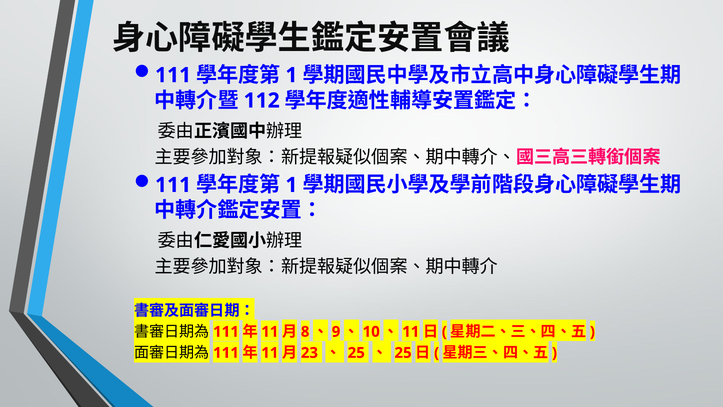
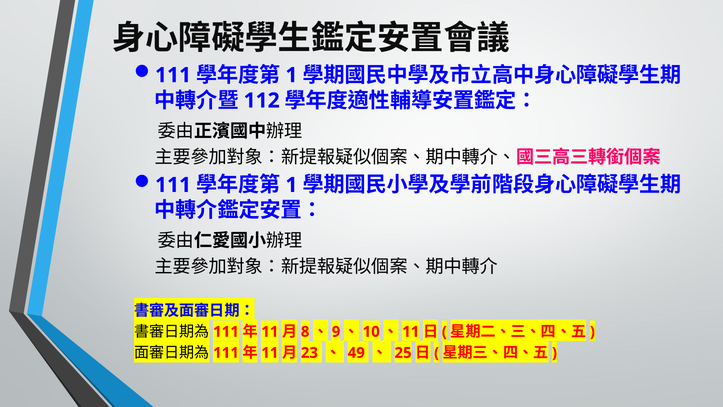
25 at (356, 353): 25 -> 49
